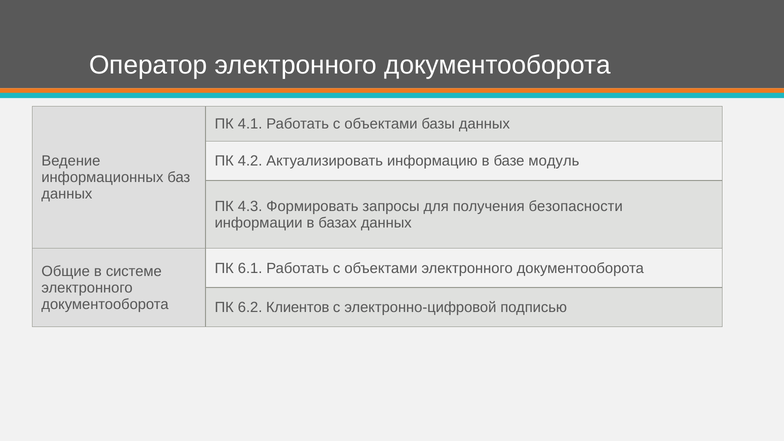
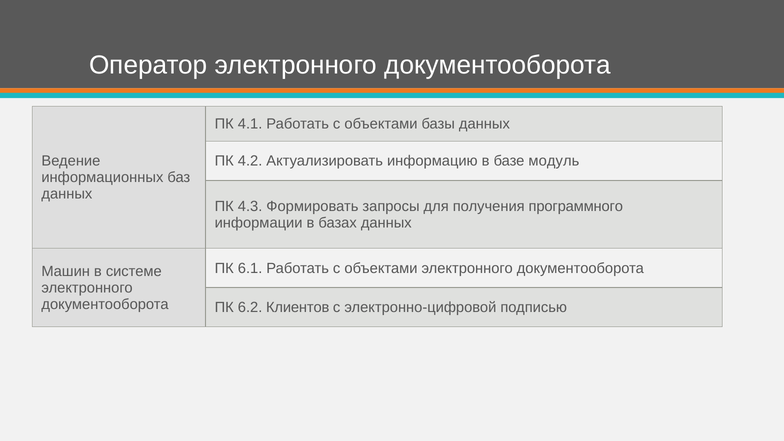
безопасности: безопасности -> программного
Общие: Общие -> Машин
